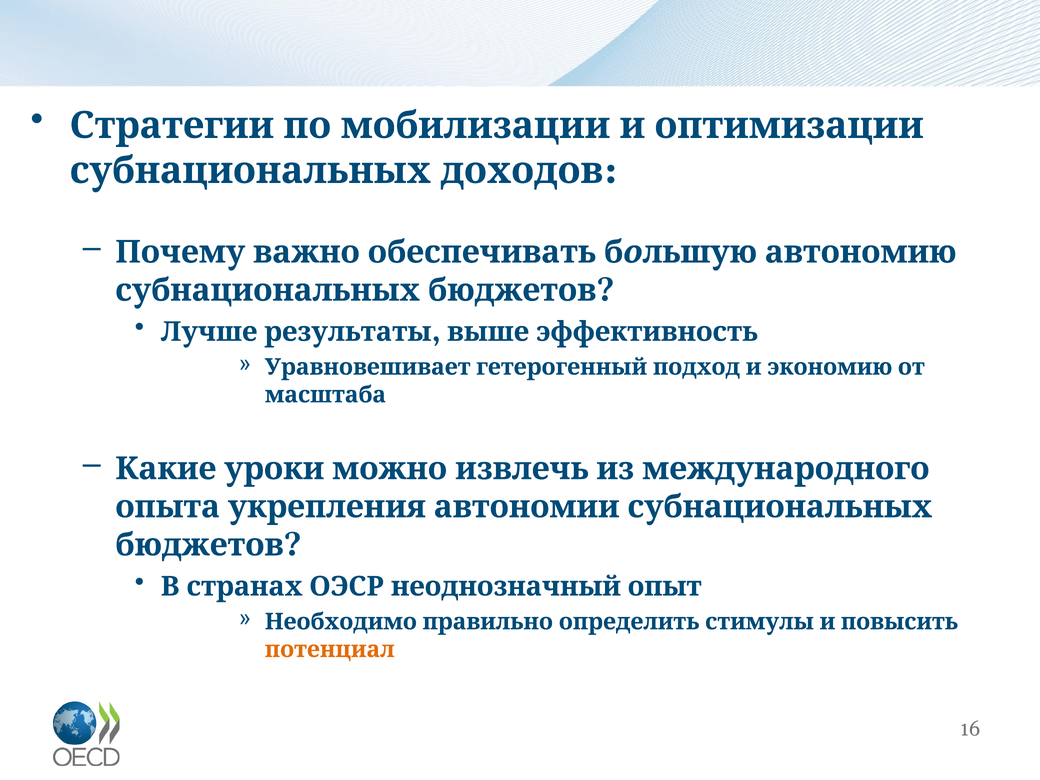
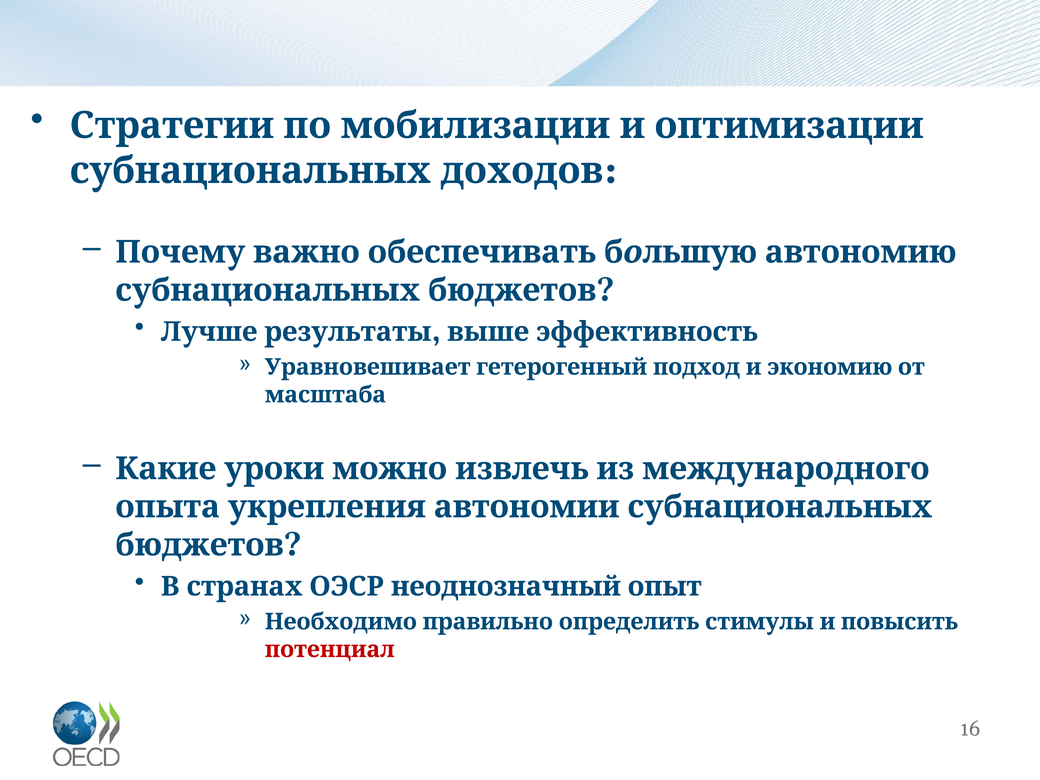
потенциал colour: orange -> red
